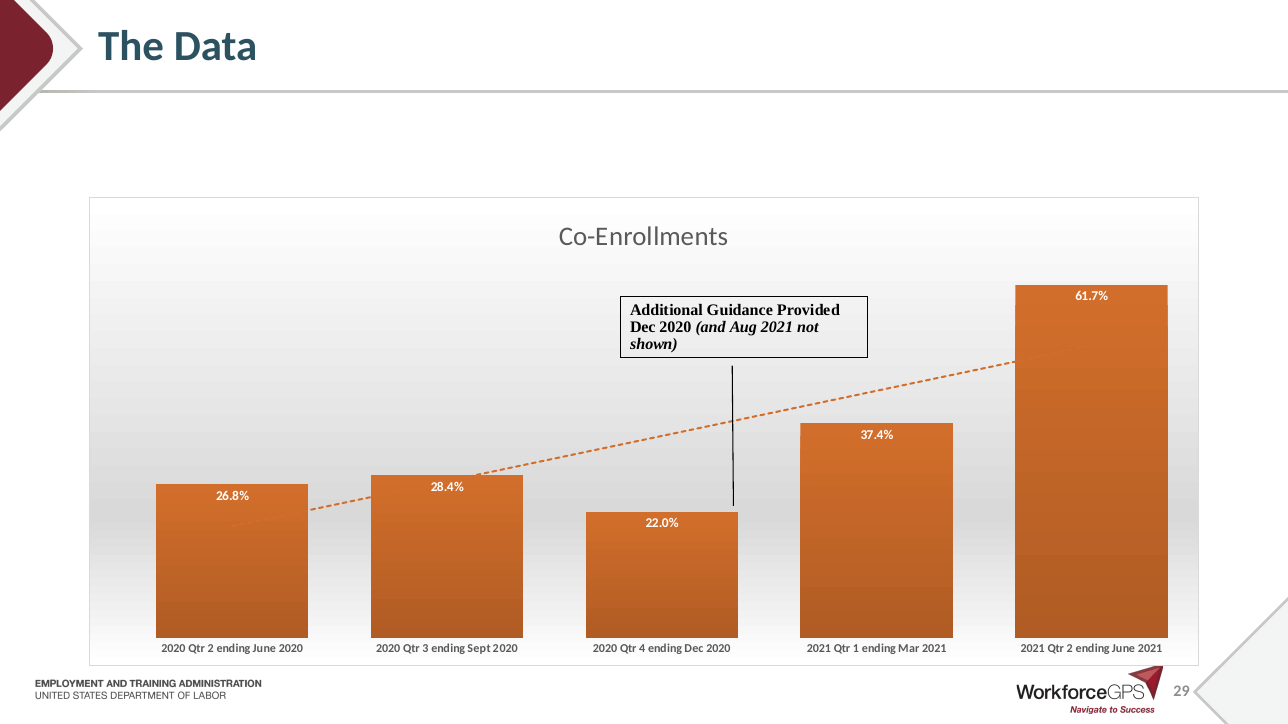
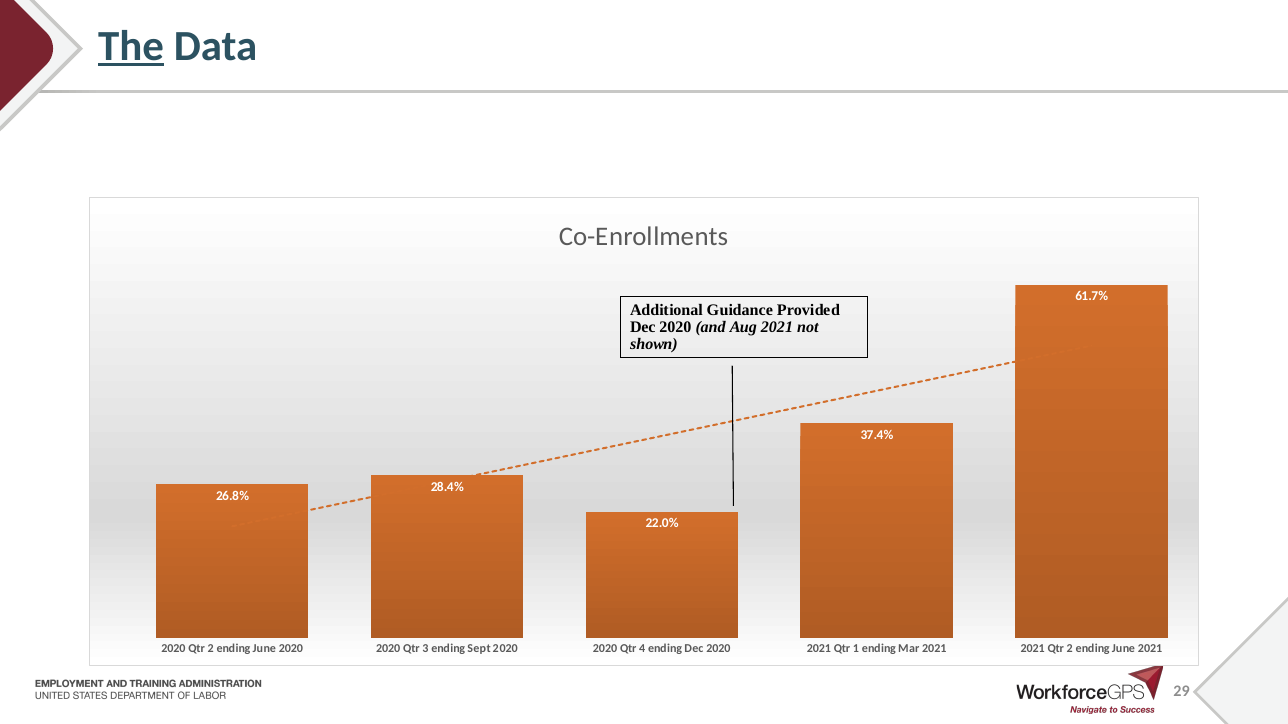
The underline: none -> present
